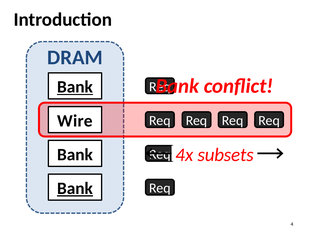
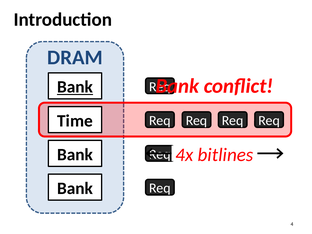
Wire: Wire -> Time
subsets: subsets -> bitlines
Bank at (75, 188) underline: present -> none
